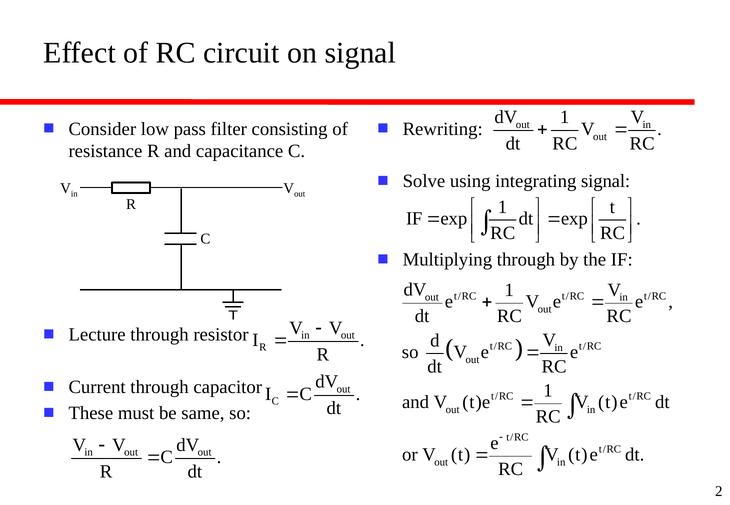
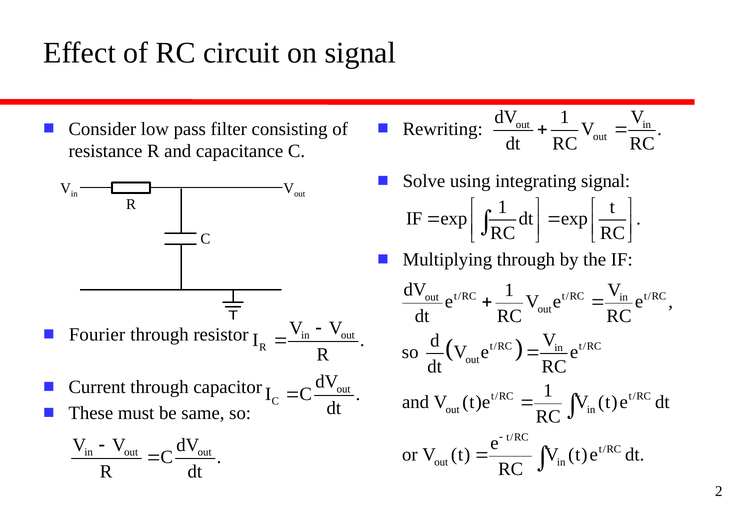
Lecture: Lecture -> Fourier
